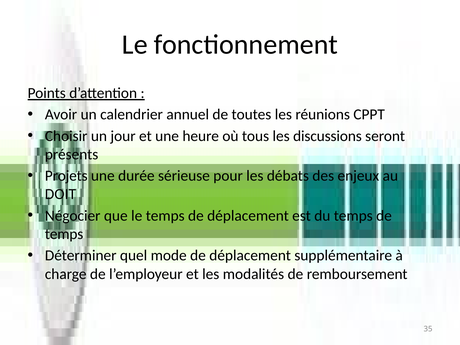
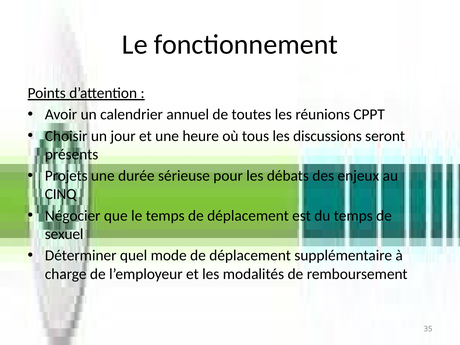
DOIT: DOIT -> CINQ
temps at (64, 234): temps -> sexuel
